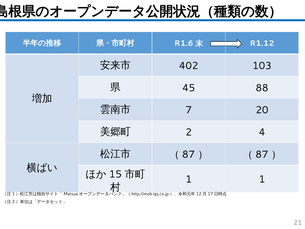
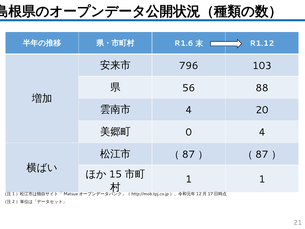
402: 402 -> 796
45: 45 -> 56
7 at (189, 110): 7 -> 4
2: 2 -> 0
